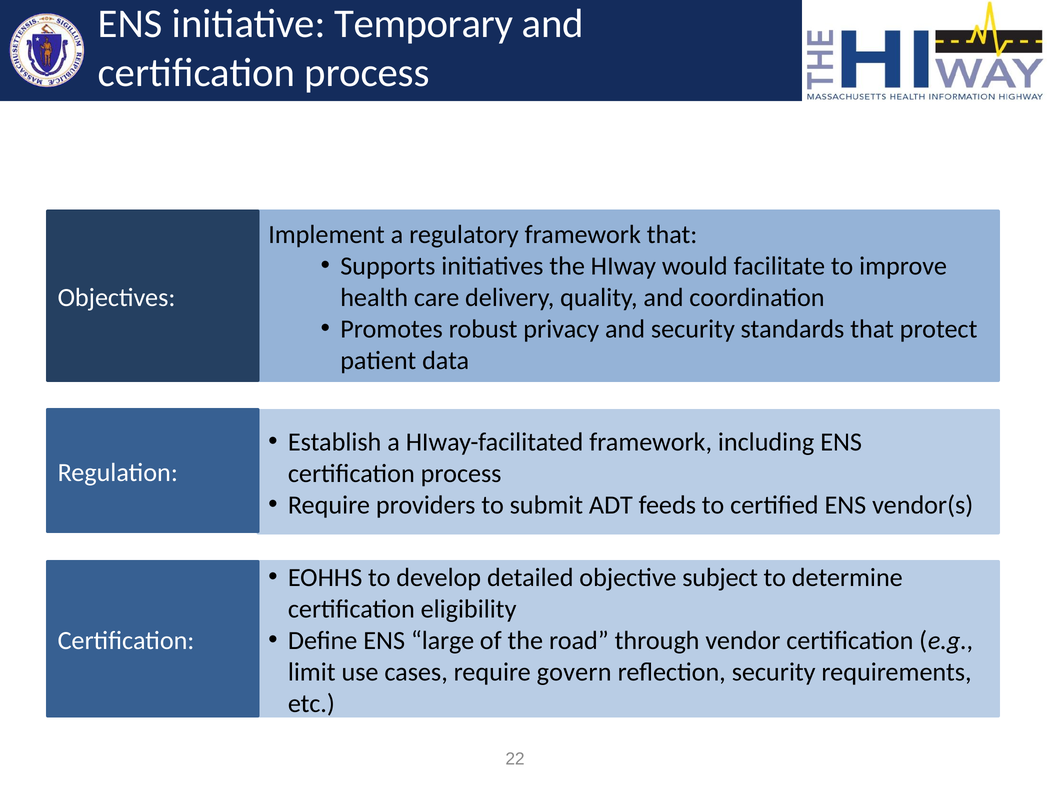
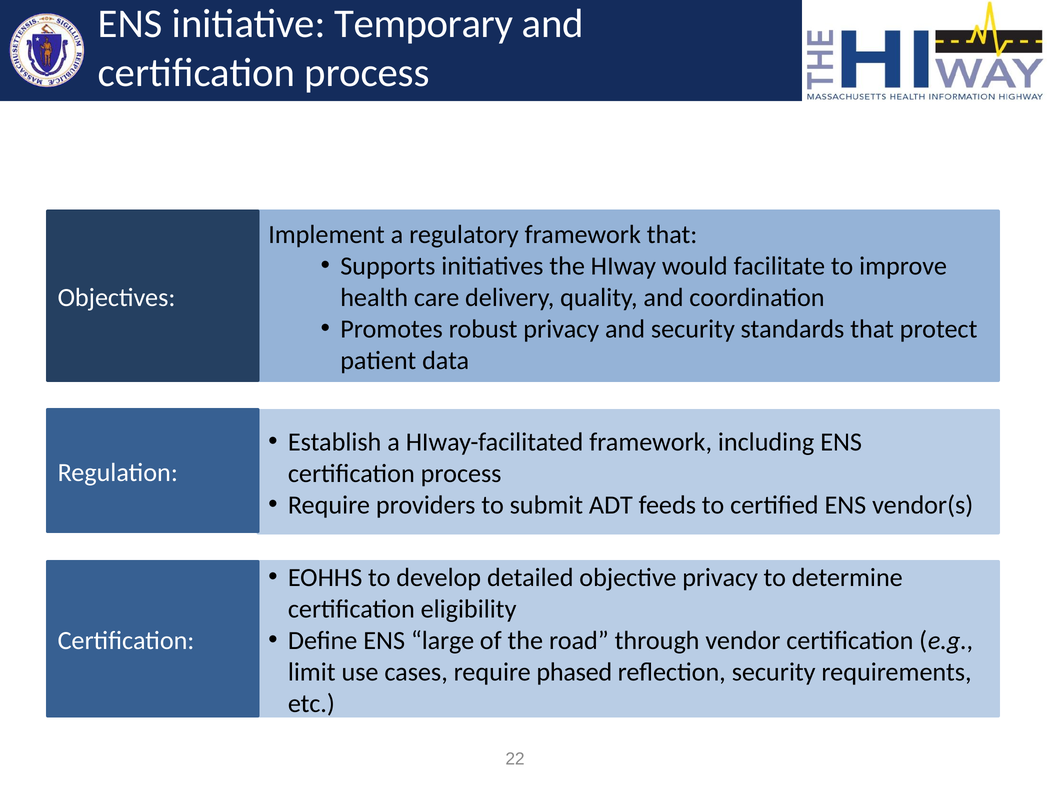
objective subject: subject -> privacy
govern: govern -> phased
